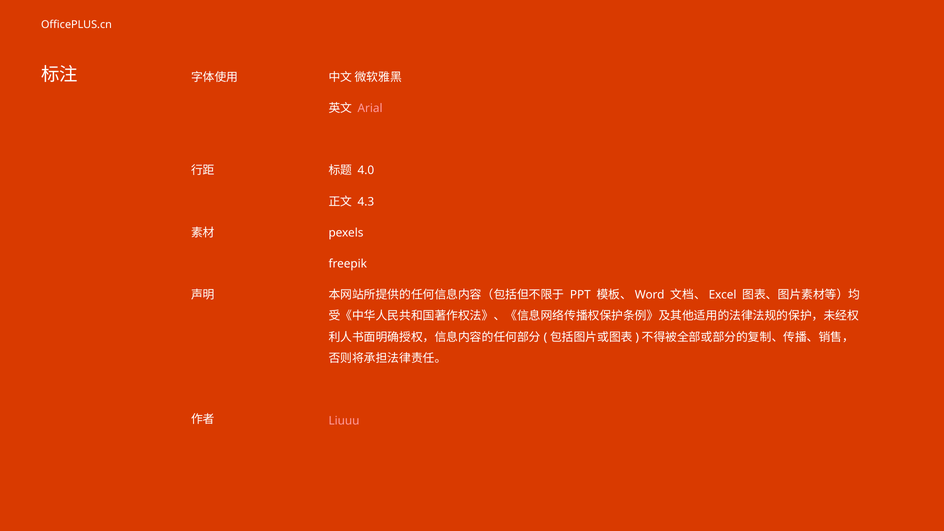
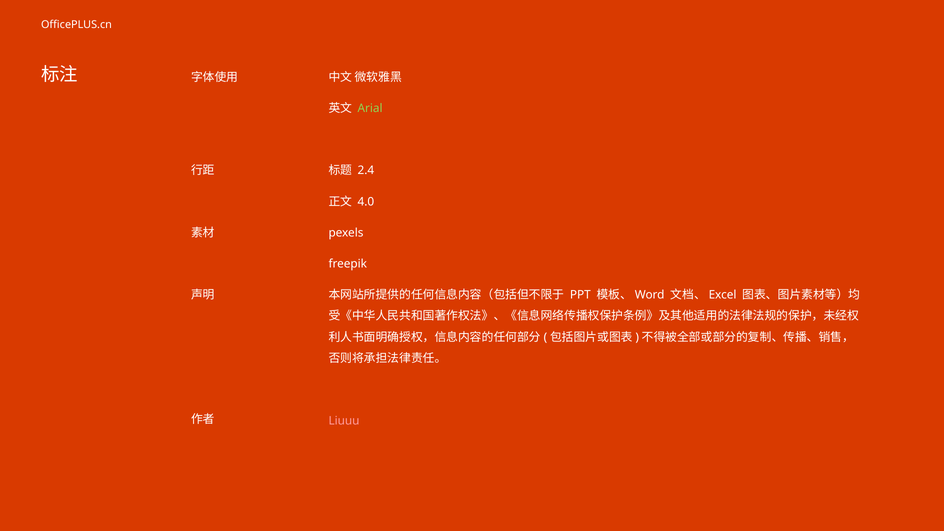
Arial colour: pink -> light green
4.0: 4.0 -> 2.4
4.3: 4.3 -> 4.0
